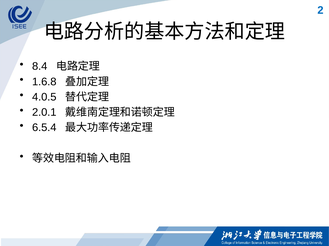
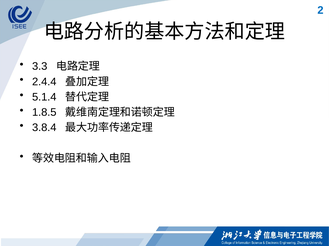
8.4: 8.4 -> 3.3
1.6.8: 1.6.8 -> 2.4.4
4.0.5: 4.0.5 -> 5.1.4
2.0.1: 2.0.1 -> 1.8.5
6.5.4: 6.5.4 -> 3.8.4
